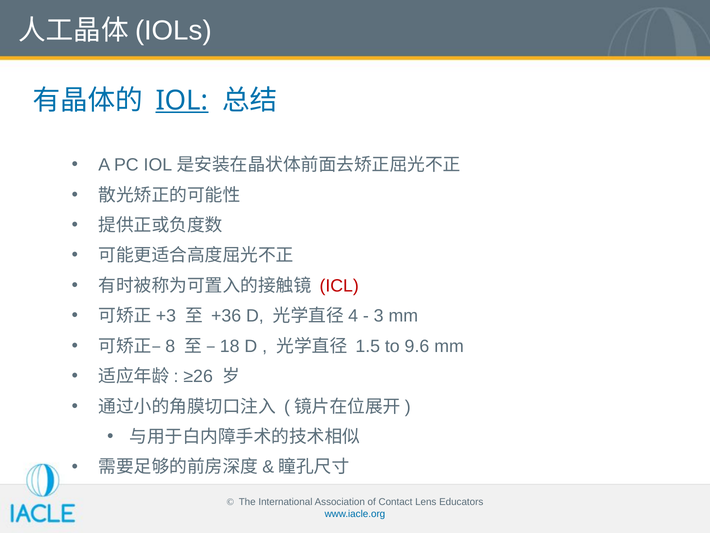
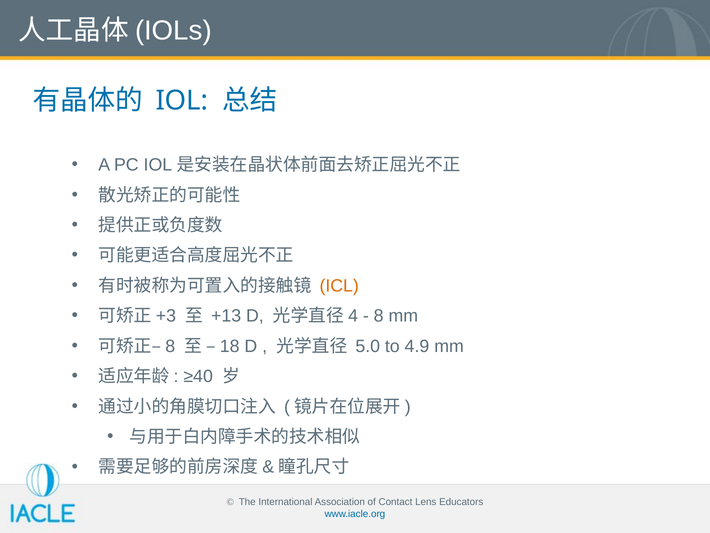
IOL underline: present -> none
ICL colour: red -> orange
+36: +36 -> +13
3: 3 -> 8
1.5: 1.5 -> 5.0
9.6: 9.6 -> 4.9
≥26: ≥26 -> ≥40
